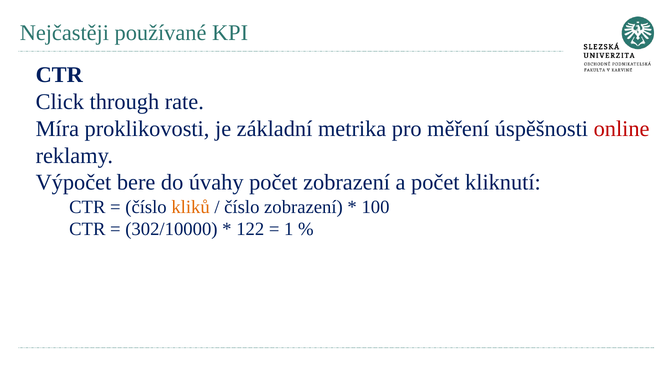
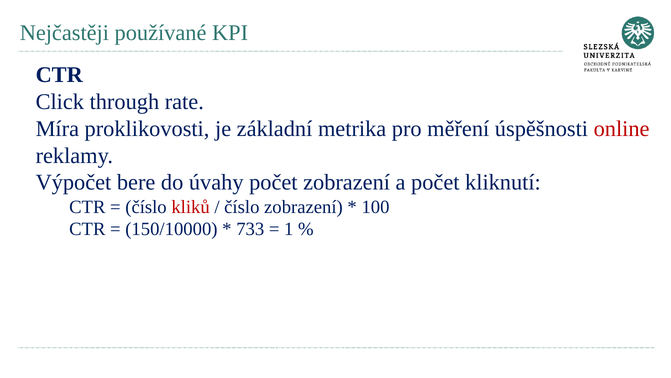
kliků colour: orange -> red
302/10000: 302/10000 -> 150/10000
122: 122 -> 733
